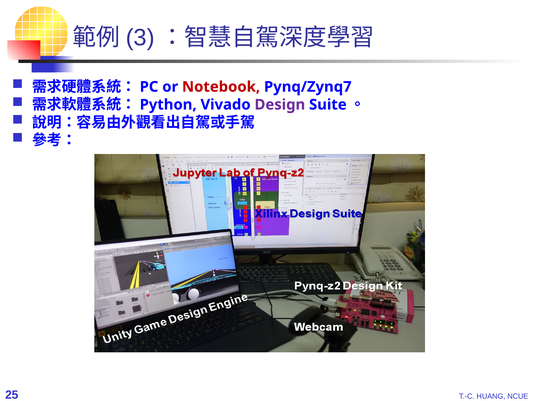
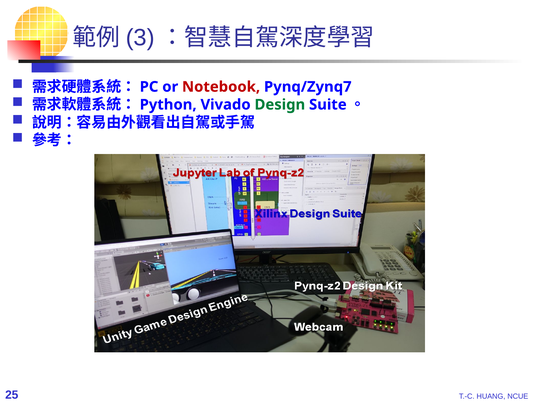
Design colour: purple -> green
